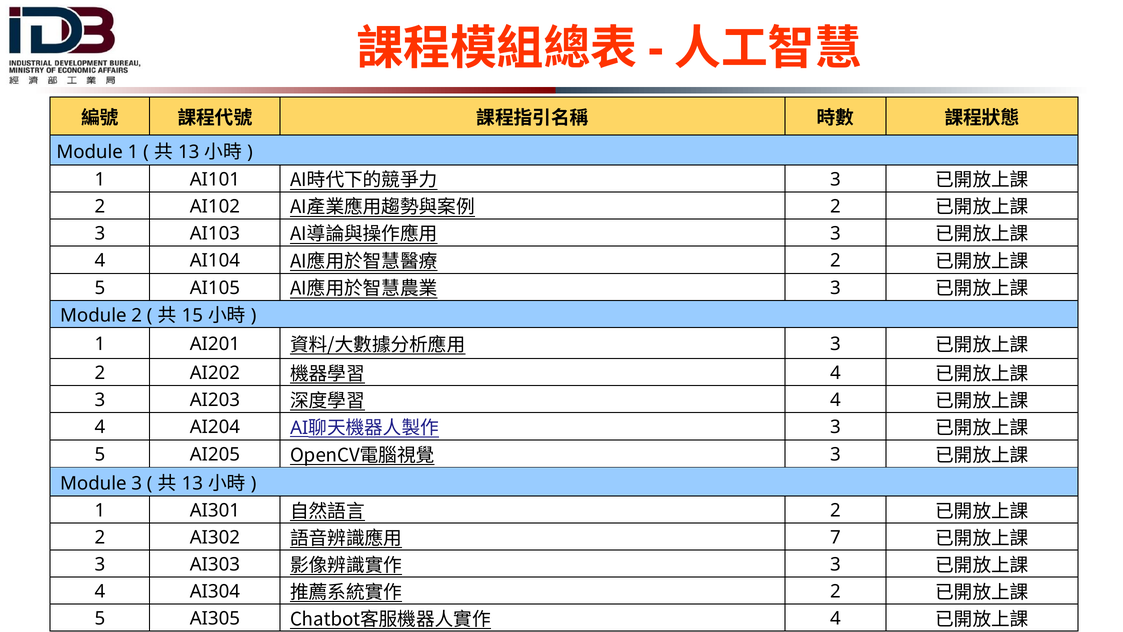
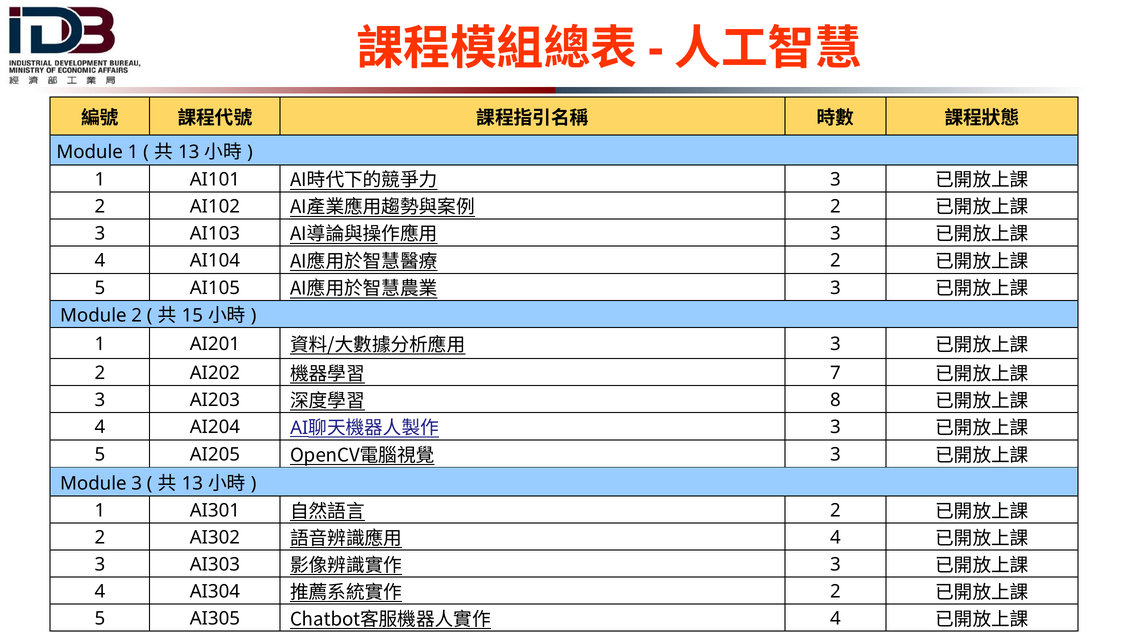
4 at (835, 373): 4 -> 7
4 at (835, 400): 4 -> 8
7 at (835, 537): 7 -> 4
